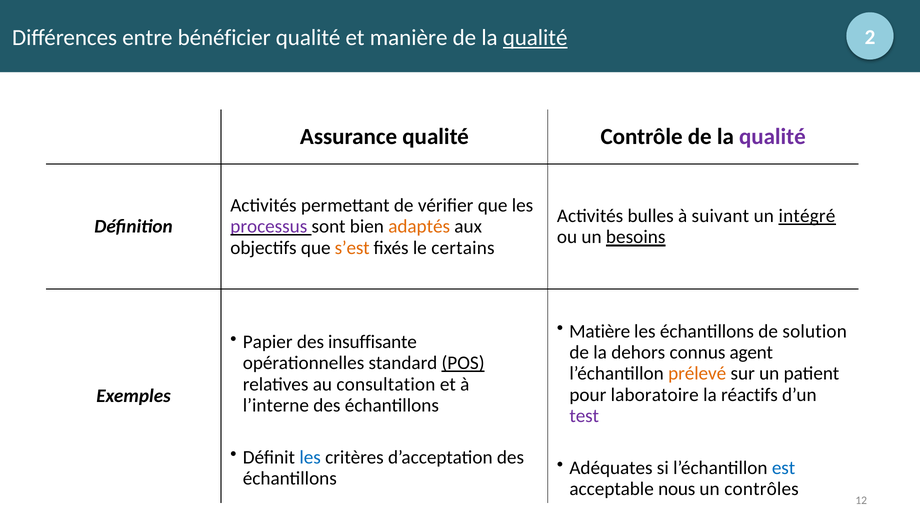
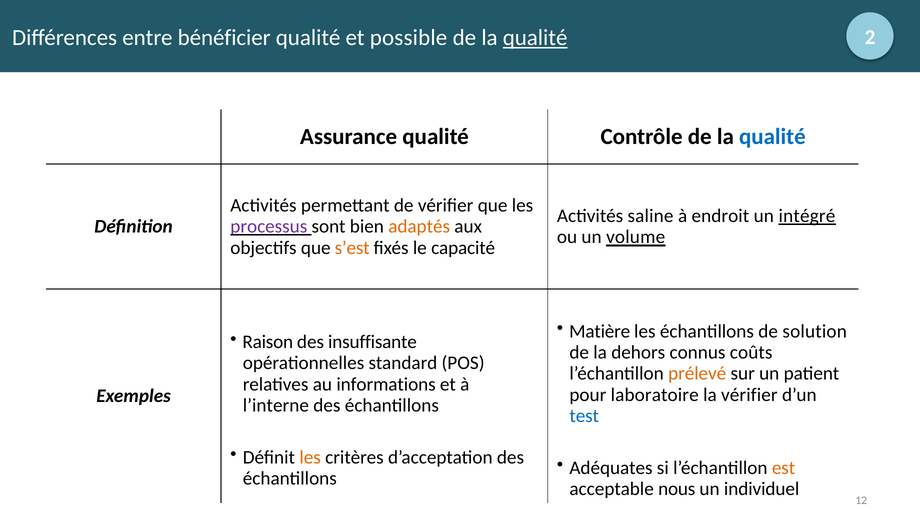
manière: manière -> possible
qualité at (772, 137) colour: purple -> blue
bulles: bulles -> saline
suivant: suivant -> endroit
besoins: besoins -> volume
certains: certains -> capacité
Papier: Papier -> Raison
agent: agent -> coûts
POS underline: present -> none
consultation: consultation -> informations
la réactifs: réactifs -> vérifier
test colour: purple -> blue
les at (310, 457) colour: blue -> orange
est colour: blue -> orange
contrôles: contrôles -> individuel
